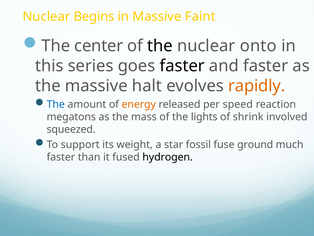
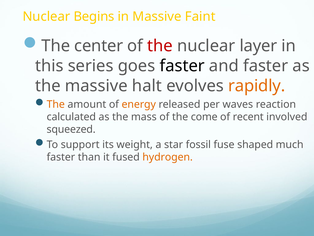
the at (160, 46) colour: black -> red
onto: onto -> layer
The at (56, 104) colour: blue -> orange
speed: speed -> waves
megatons: megatons -> calculated
lights: lights -> come
shrink: shrink -> recent
ground: ground -> shaped
hydrogen colour: black -> orange
